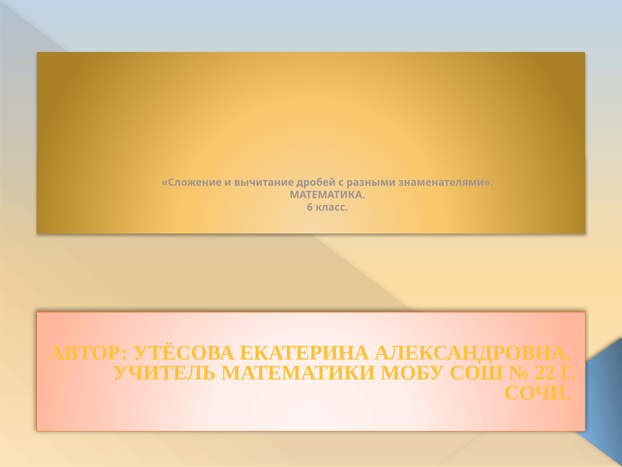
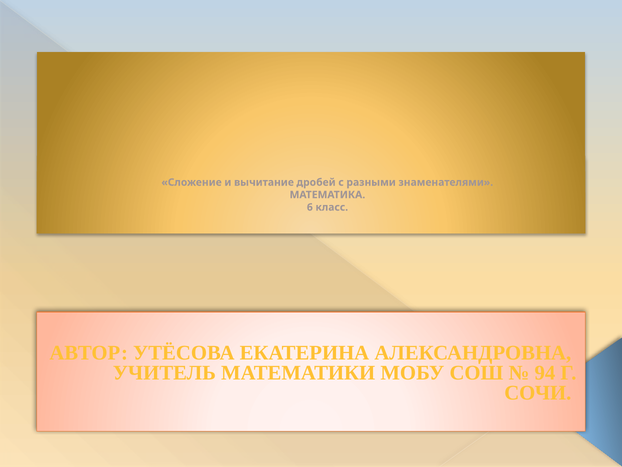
22: 22 -> 94
